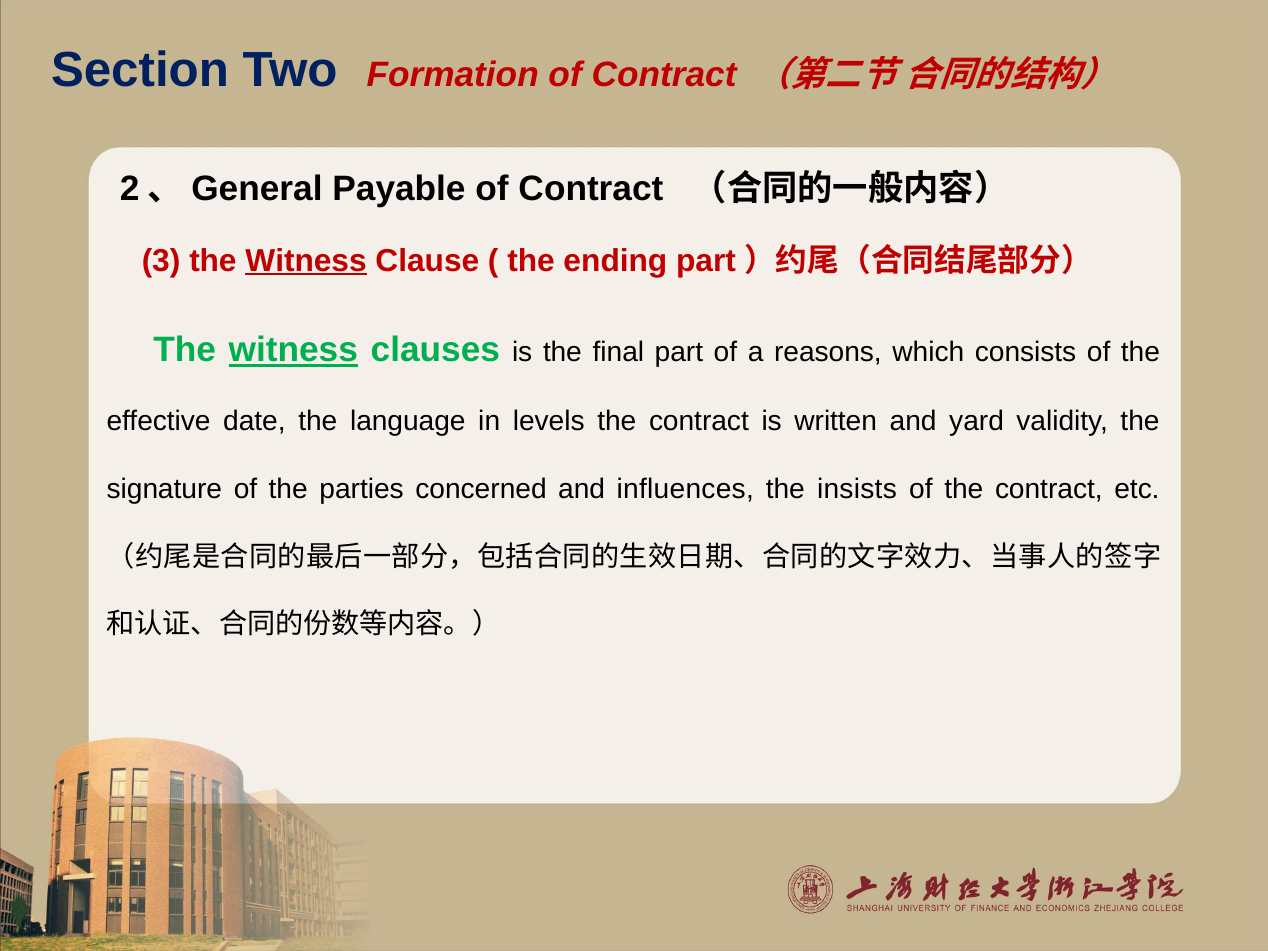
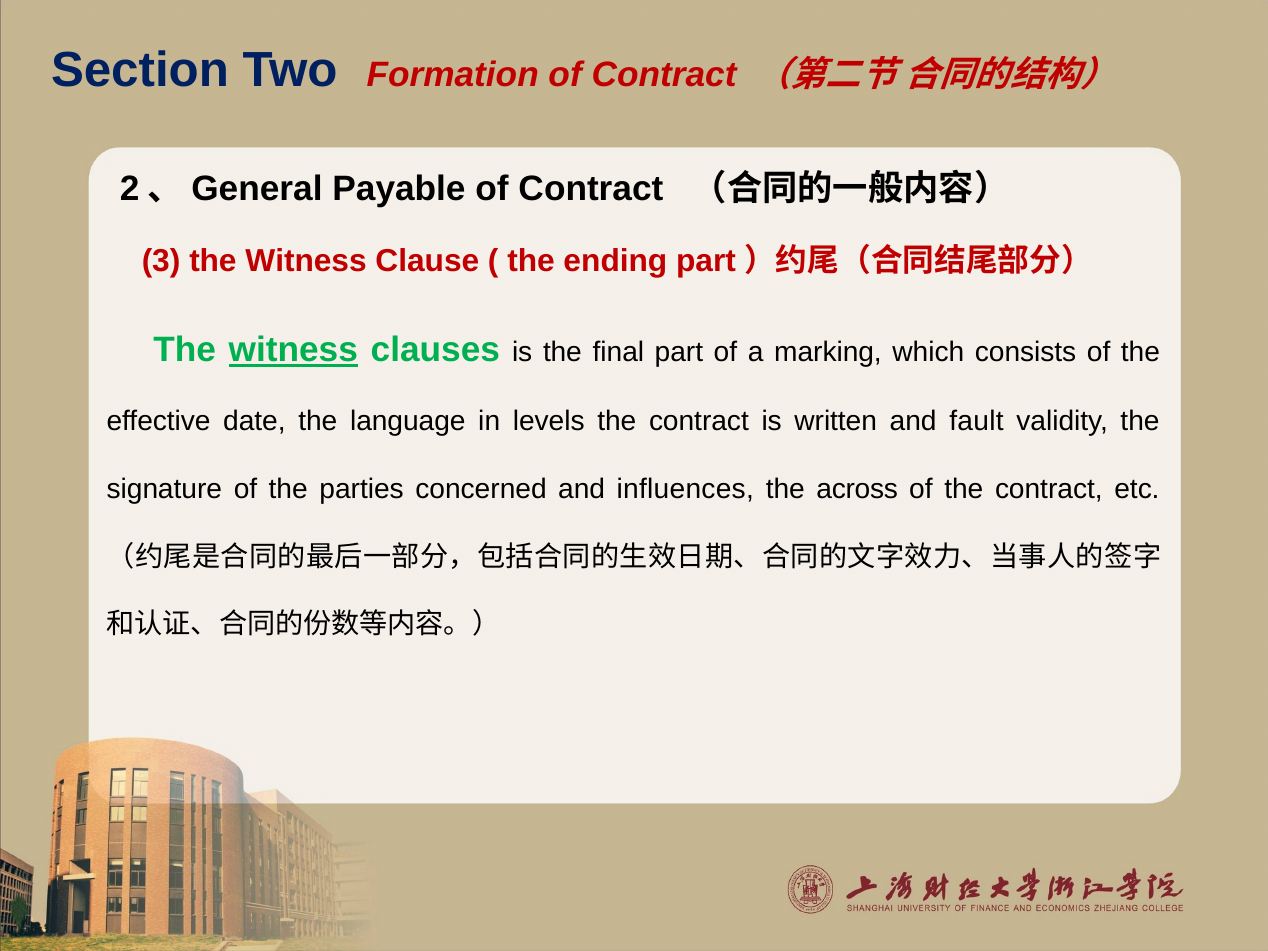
Witness at (306, 261) underline: present -> none
reasons: reasons -> marking
yard: yard -> fault
insists: insists -> across
